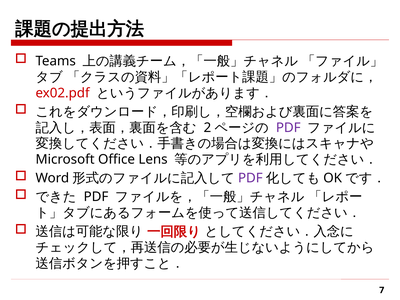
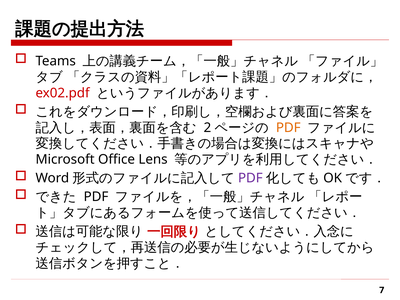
PDF at (288, 128) colour: purple -> orange
